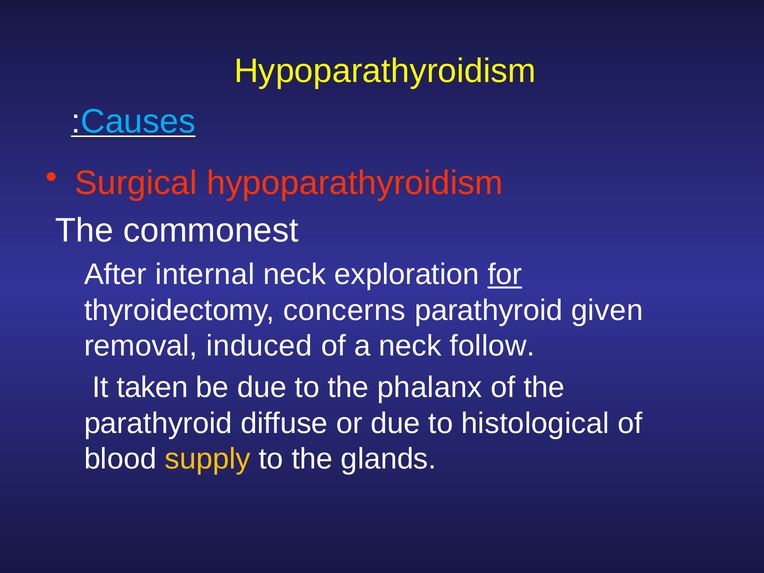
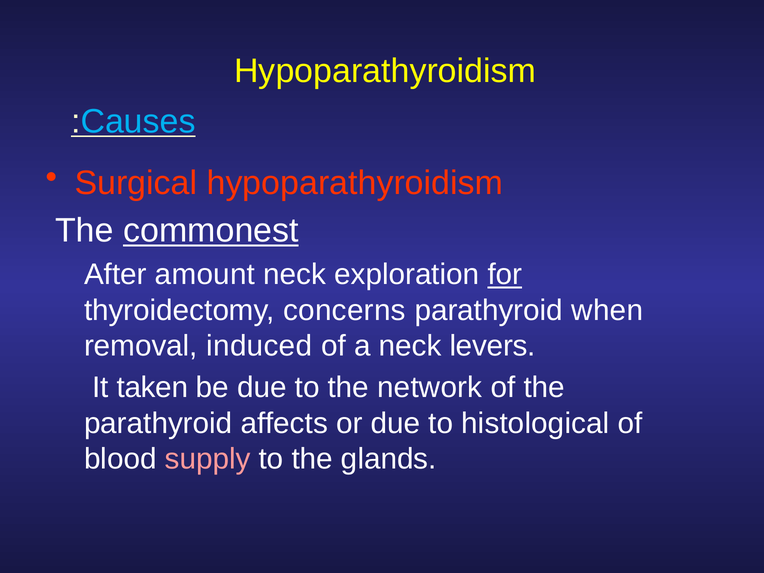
commonest underline: none -> present
internal: internal -> amount
given: given -> when
follow: follow -> levers
phalanx: phalanx -> network
diffuse: diffuse -> affects
supply colour: yellow -> pink
